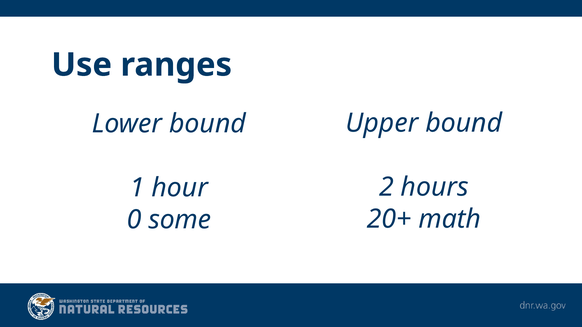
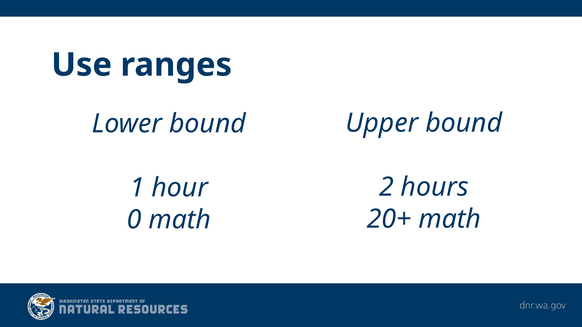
0 some: some -> math
